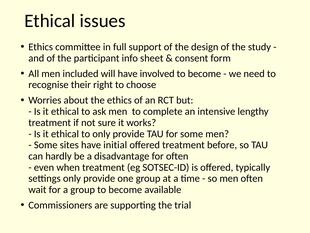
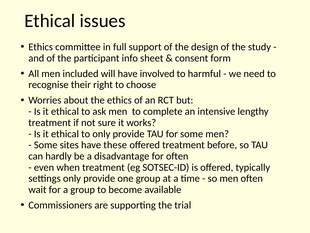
become at (204, 73): become -> harmful
initial: initial -> these
